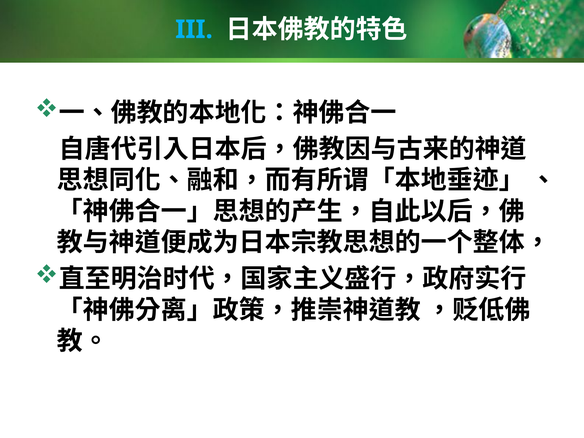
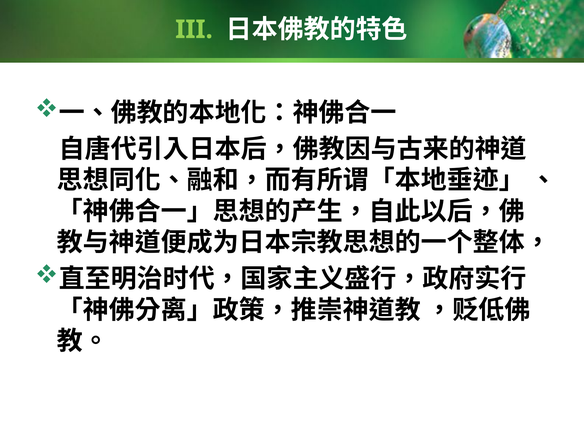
III colour: light blue -> light green
